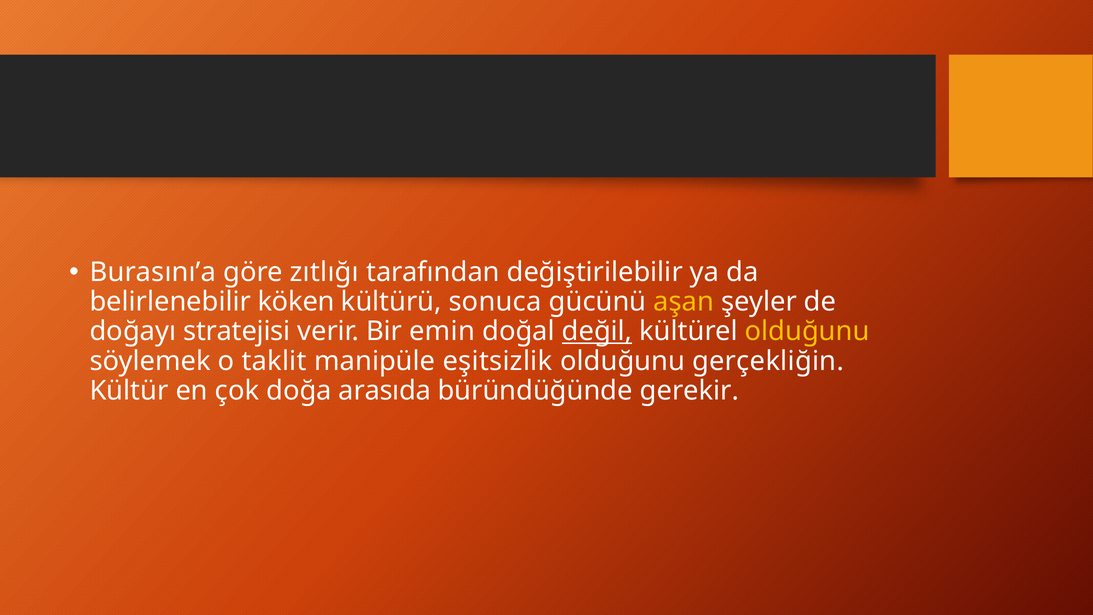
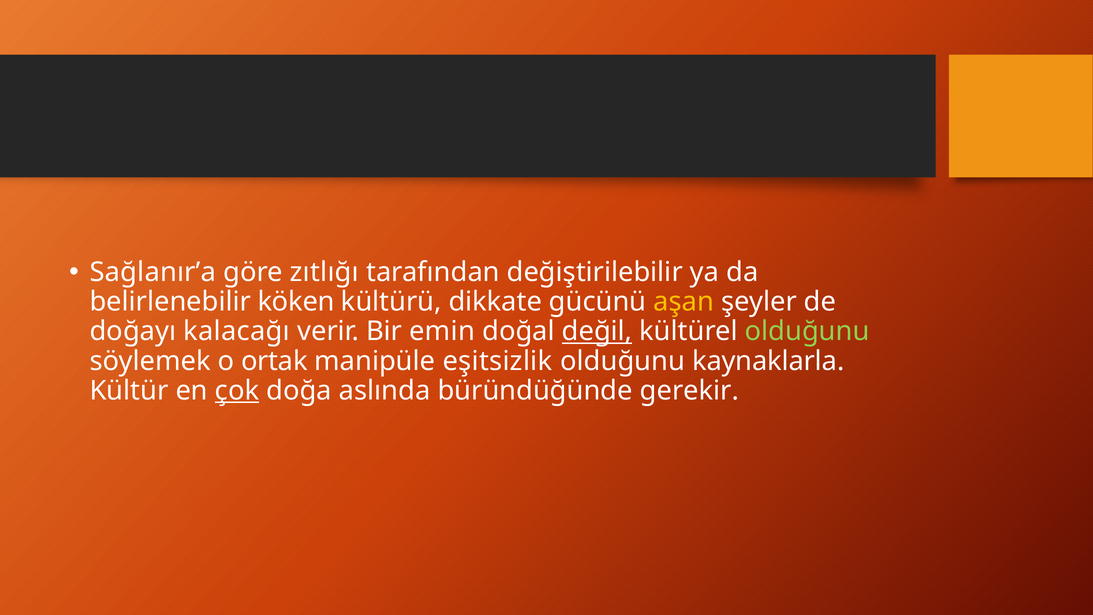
Burasını’a: Burasını’a -> Sağlanır’a
sonuca: sonuca -> dikkate
stratejisi: stratejisi -> kalacağı
olduğunu at (807, 331) colour: yellow -> light green
taklit: taklit -> ortak
gerçekliğin: gerçekliğin -> kaynaklarla
çok underline: none -> present
arasıda: arasıda -> aslında
